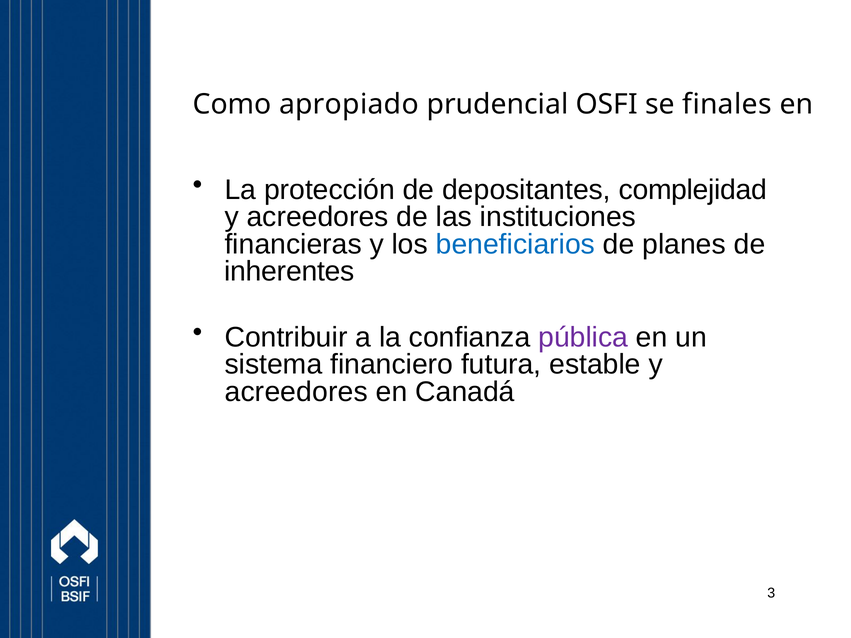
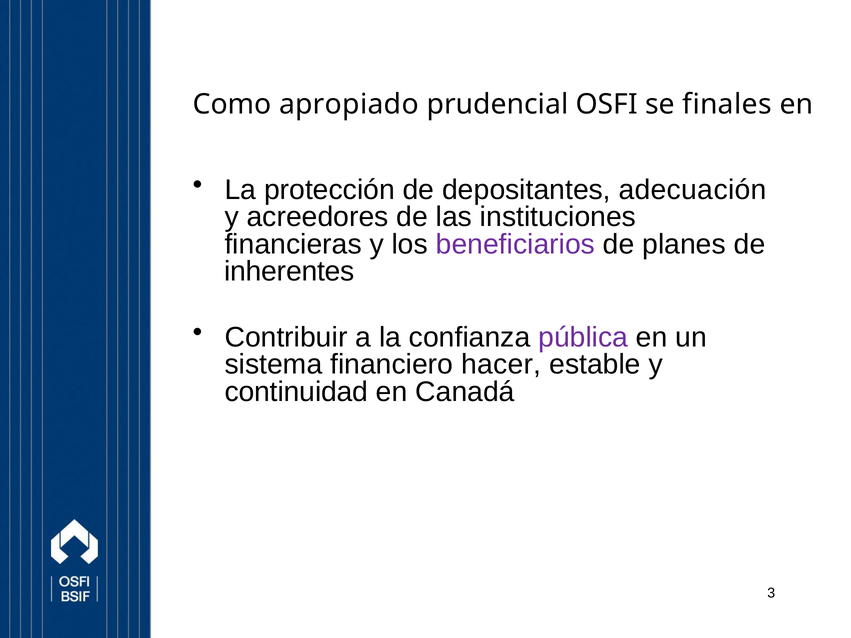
complejidad: complejidad -> adecuación
beneficiarios colour: blue -> purple
futura: futura -> hacer
acreedores at (296, 392): acreedores -> continuidad
